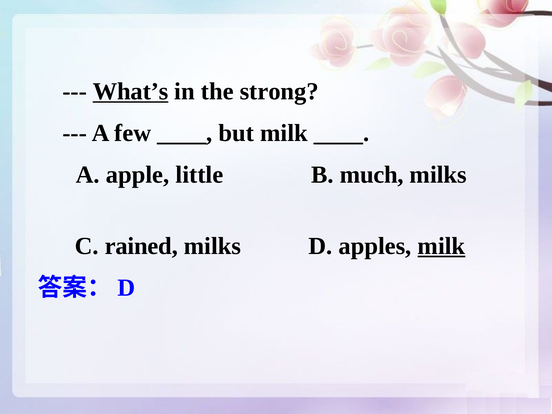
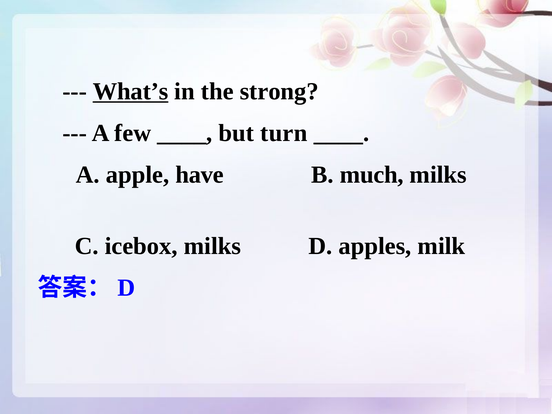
but milk: milk -> turn
little: little -> have
rained: rained -> icebox
milk at (441, 246) underline: present -> none
